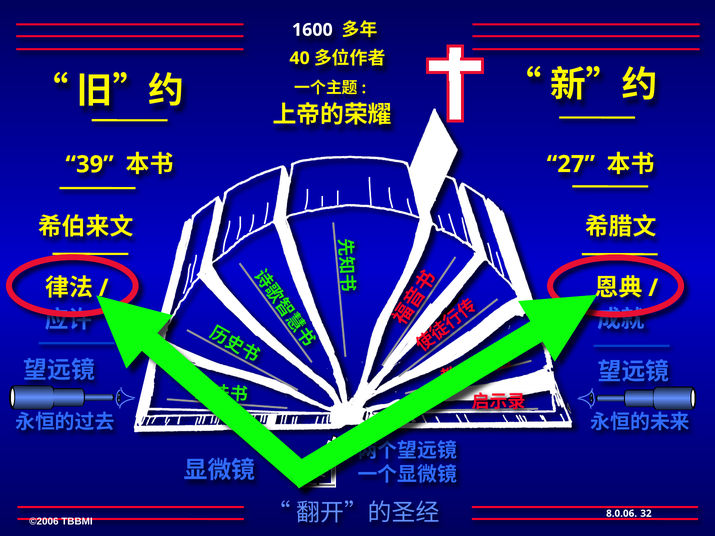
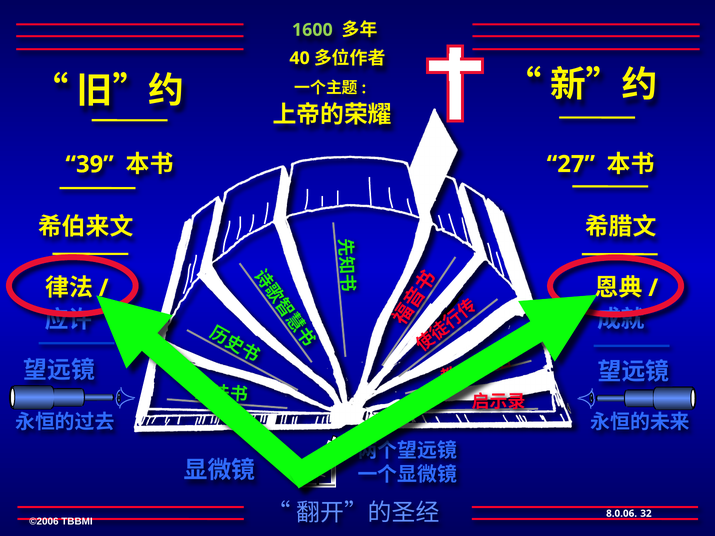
1600 colour: white -> light green
